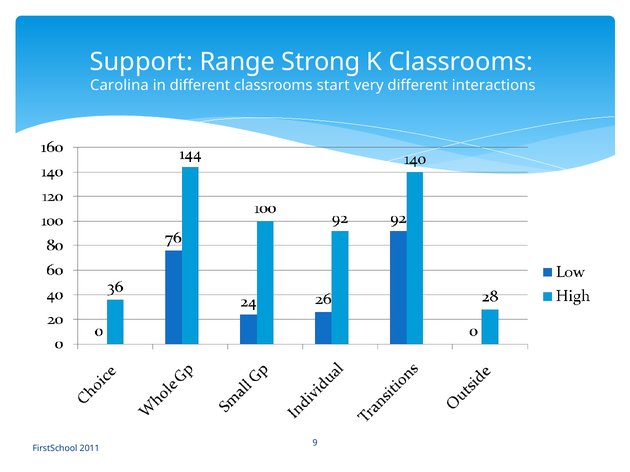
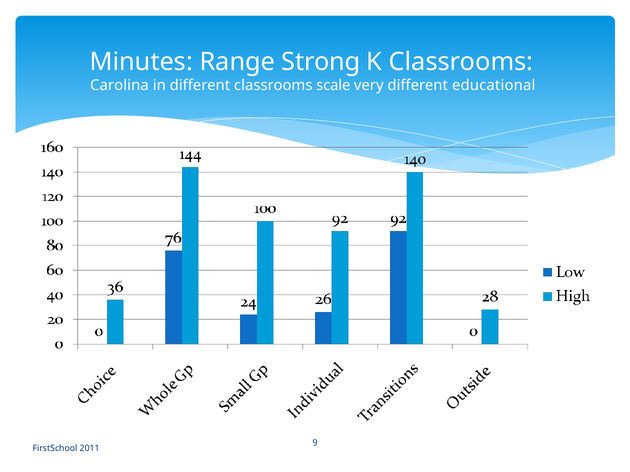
Support: Support -> Minutes
start: start -> scale
interactions: interactions -> educational
